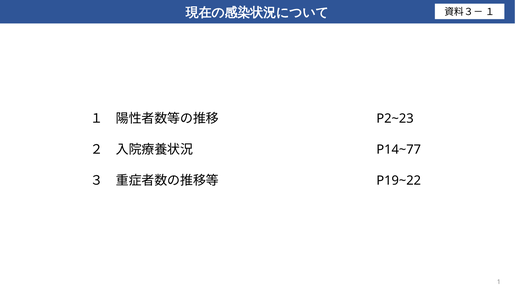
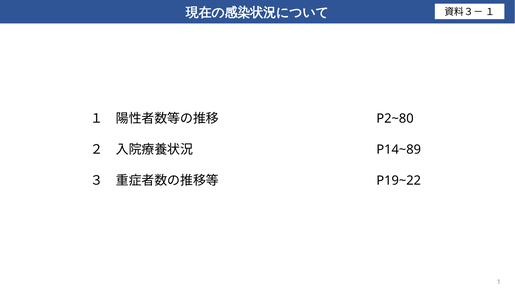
P2~23: P2~23 -> P2~80
P14~77: P14~77 -> P14~89
